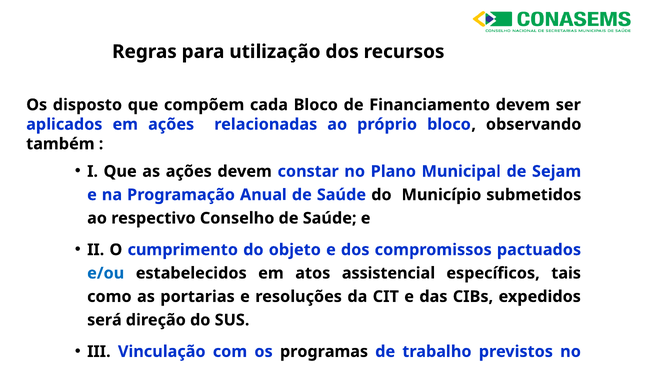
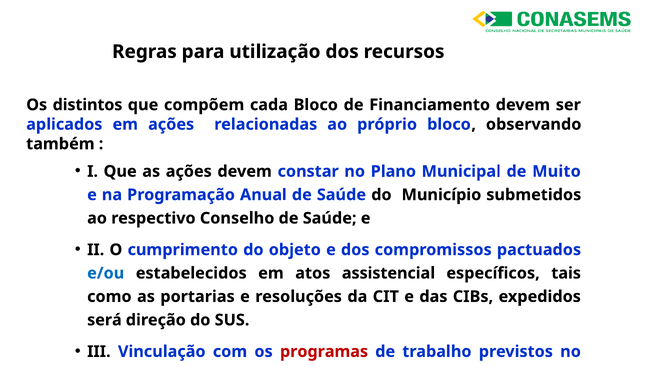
disposto: disposto -> distintos
Sejam: Sejam -> Muito
programas colour: black -> red
